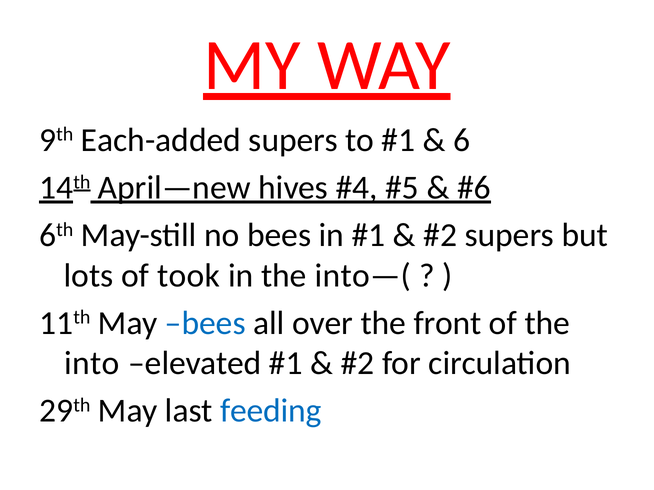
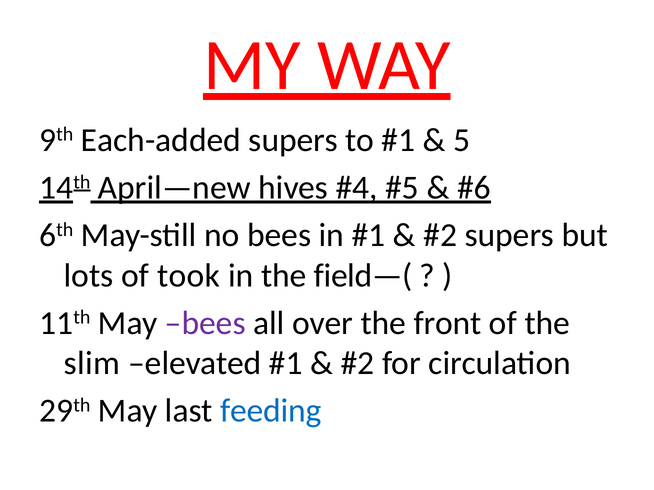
6: 6 -> 5
into—(: into—( -> field—(
bees at (205, 323) colour: blue -> purple
into: into -> slim
